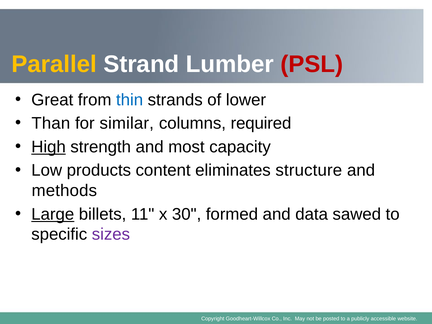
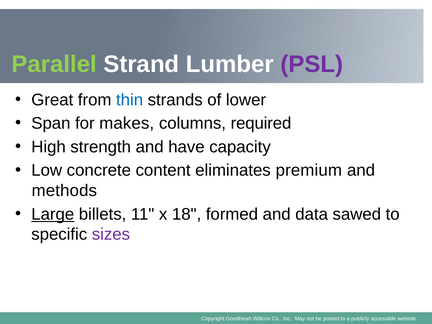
Parallel colour: yellow -> light green
PSL colour: red -> purple
Than: Than -> Span
similar: similar -> makes
High underline: present -> none
most: most -> have
products: products -> concrete
structure: structure -> premium
30: 30 -> 18
